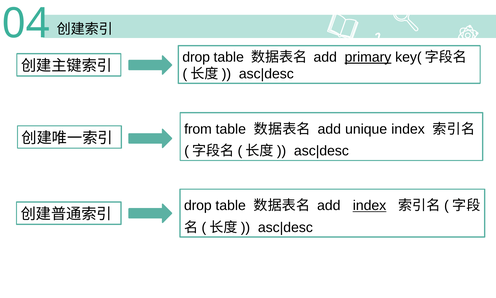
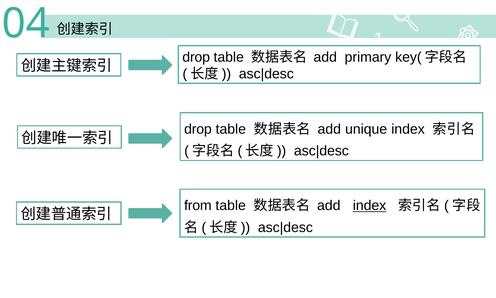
primary underline: present -> none
from at (198, 129): from -> drop
drop at (198, 205): drop -> from
